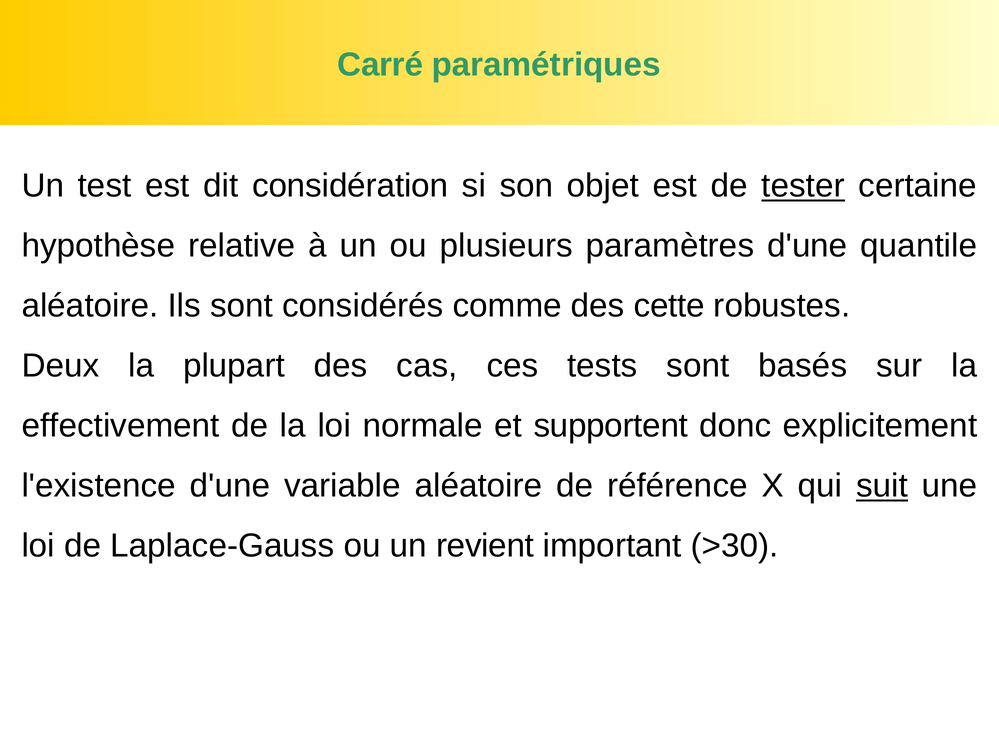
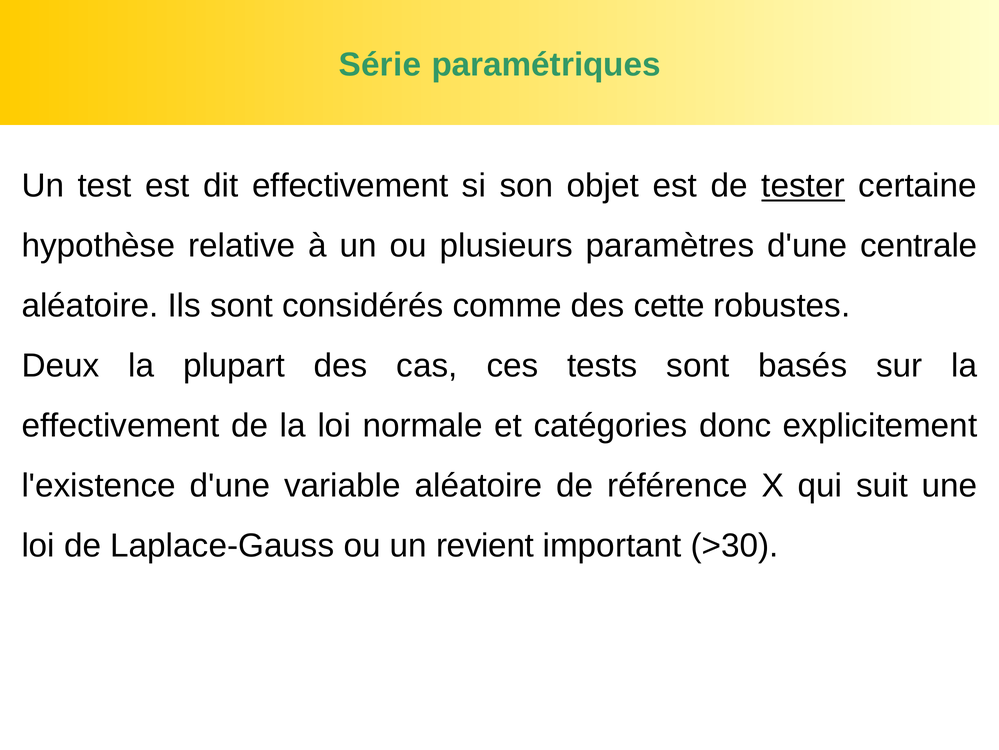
Carré: Carré -> Série
dit considération: considération -> effectivement
quantile: quantile -> centrale
supportent: supportent -> catégories
suit underline: present -> none
